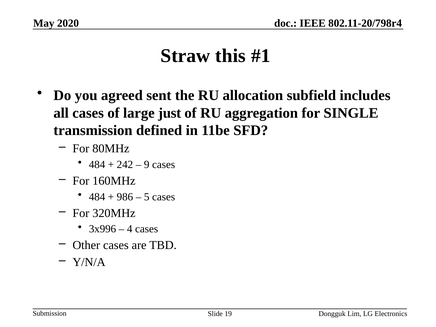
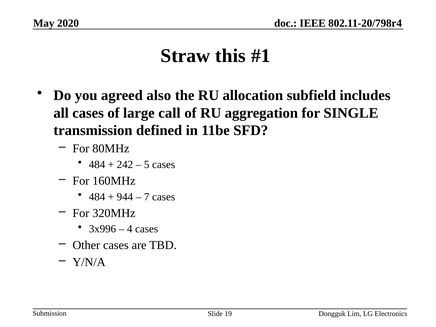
sent: sent -> also
just: just -> call
9: 9 -> 5
986: 986 -> 944
5: 5 -> 7
